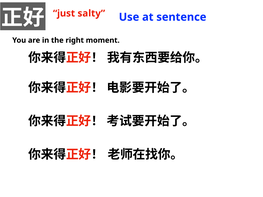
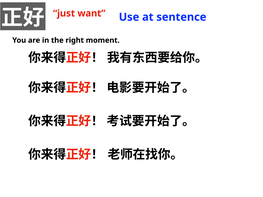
salty: salty -> want
